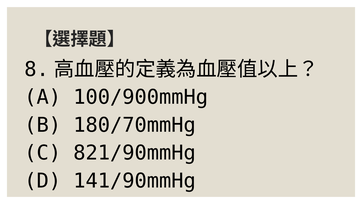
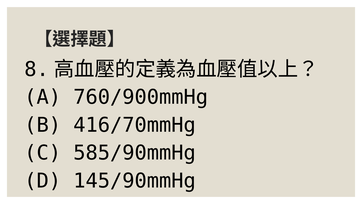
100/900mmHg: 100/900mmHg -> 760/900mmHg
180/70mmHg: 180/70mmHg -> 416/70mmHg
821/90mmHg: 821/90mmHg -> 585/90mmHg
141/90mmHg: 141/90mmHg -> 145/90mmHg
